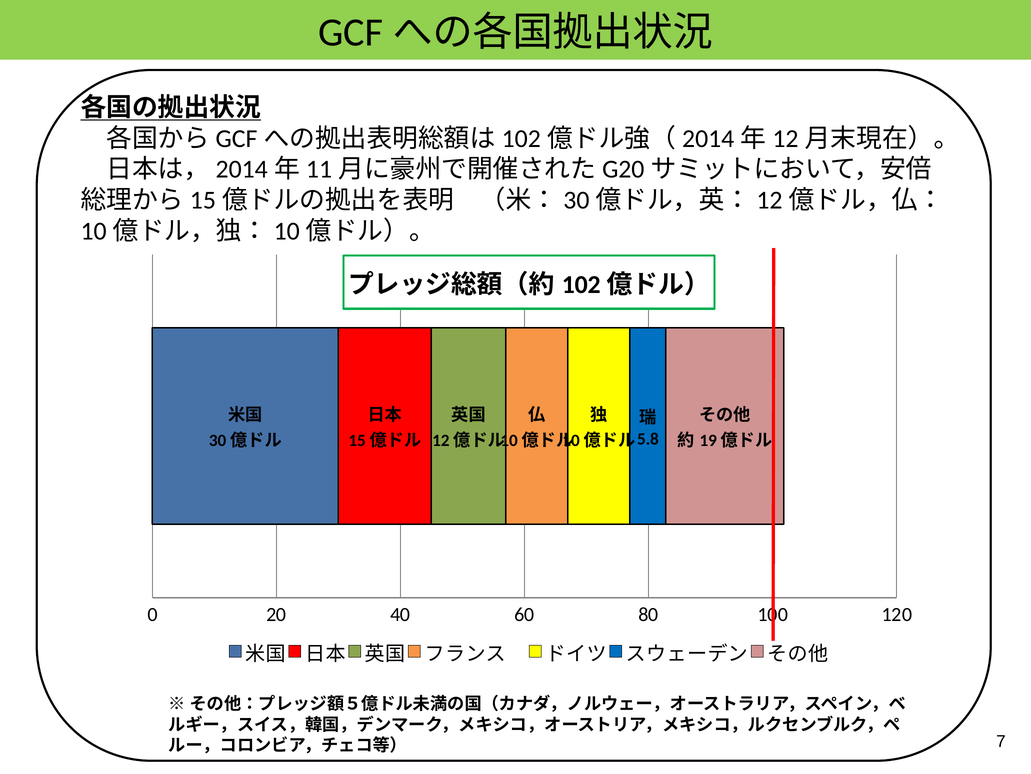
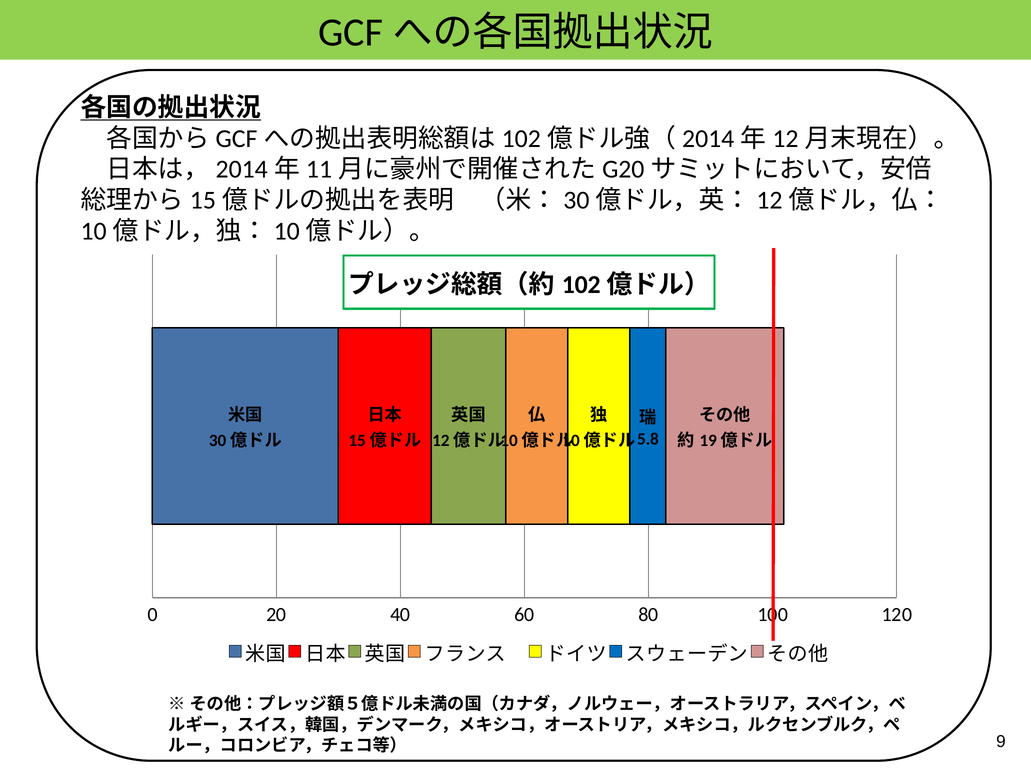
7: 7 -> 9
